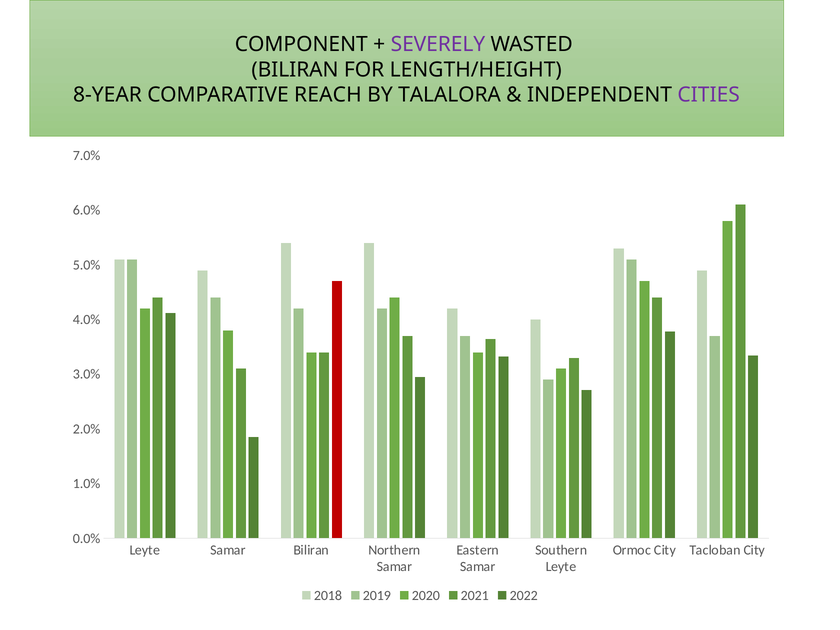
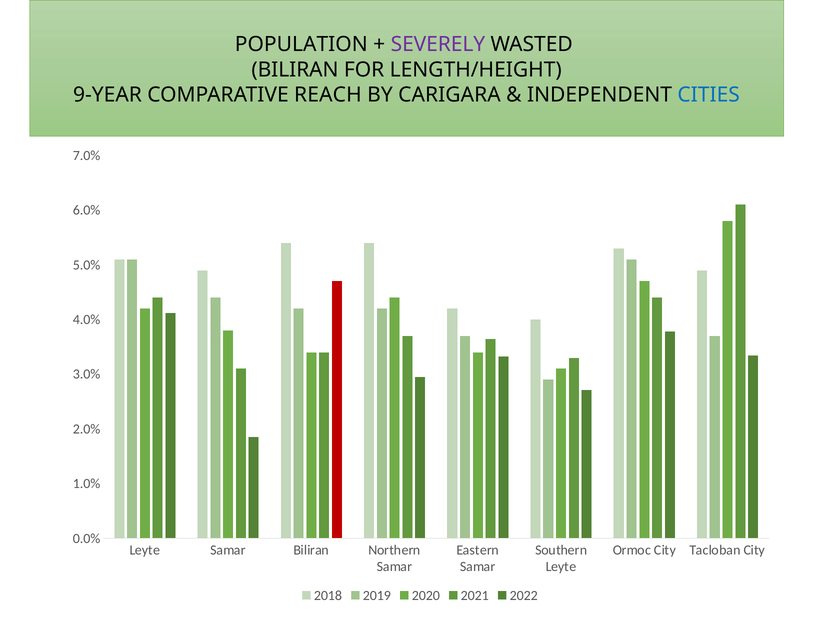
COMPONENT: COMPONENT -> POPULATION
8-YEAR: 8-YEAR -> 9-YEAR
TALALORA: TALALORA -> CARIGARA
CITIES colour: purple -> blue
